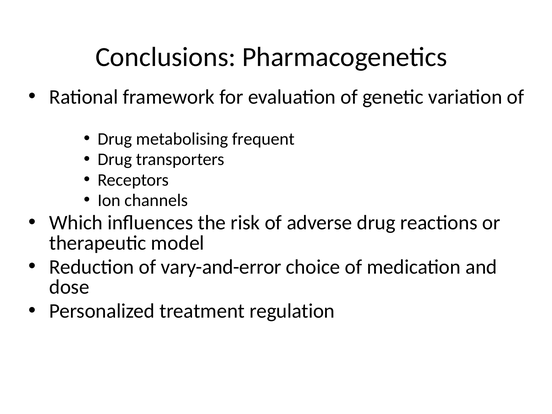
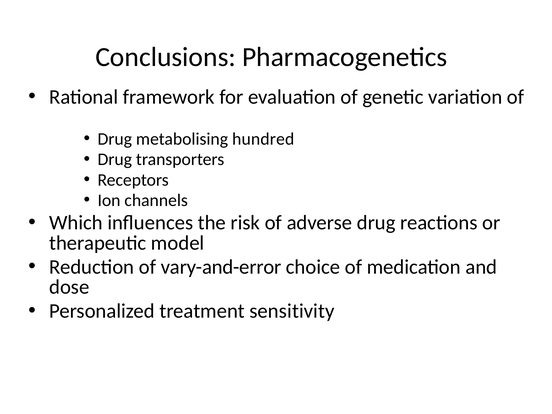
frequent: frequent -> hundred
regulation: regulation -> sensitivity
